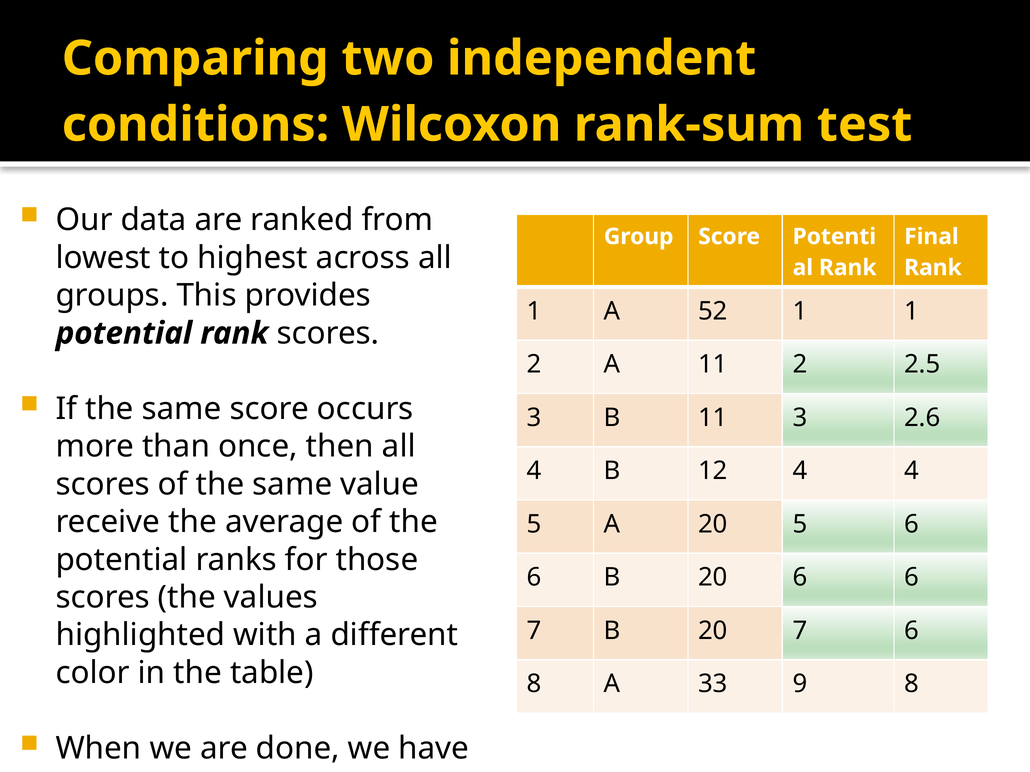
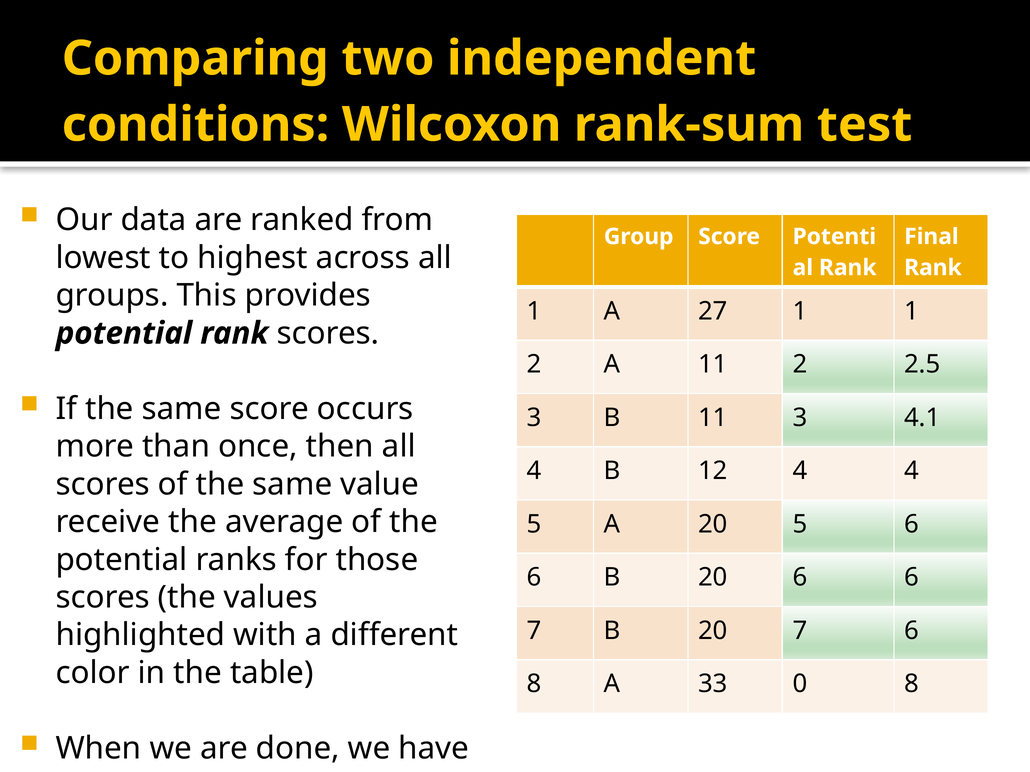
52: 52 -> 27
2.6: 2.6 -> 4.1
9: 9 -> 0
